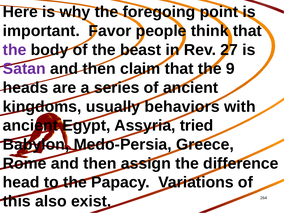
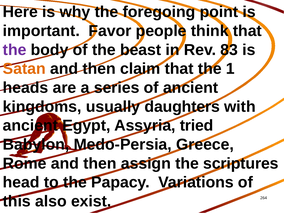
27: 27 -> 83
Satan colour: purple -> orange
9: 9 -> 1
behaviors: behaviors -> daughters
difference: difference -> scriptures
